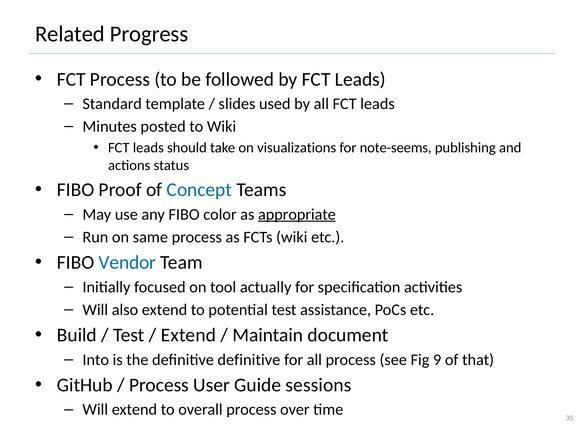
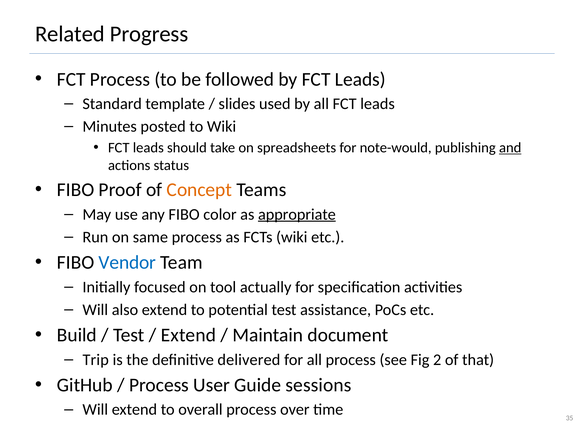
visualizations: visualizations -> spreadsheets
note-seems: note-seems -> note-would
and underline: none -> present
Concept colour: blue -> orange
Into: Into -> Trip
definitive definitive: definitive -> delivered
9: 9 -> 2
